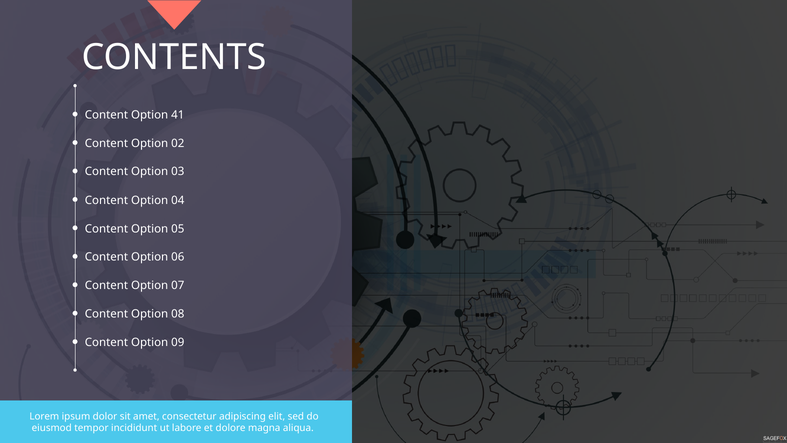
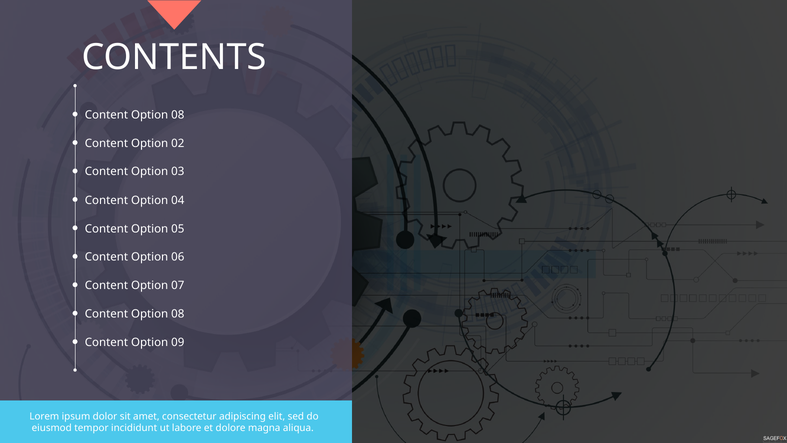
41 at (178, 115): 41 -> 08
